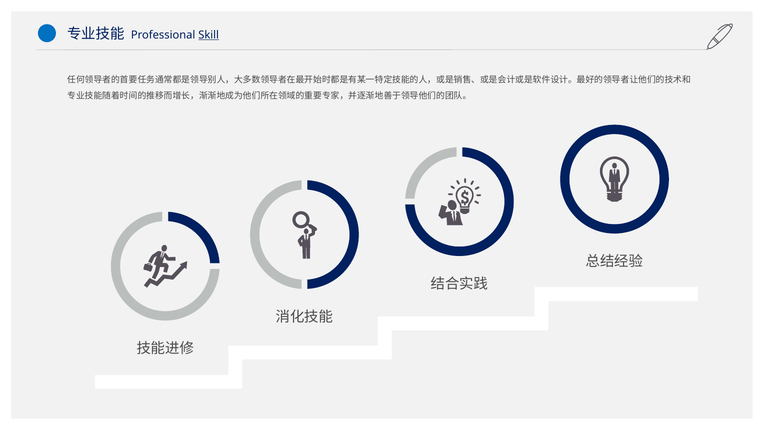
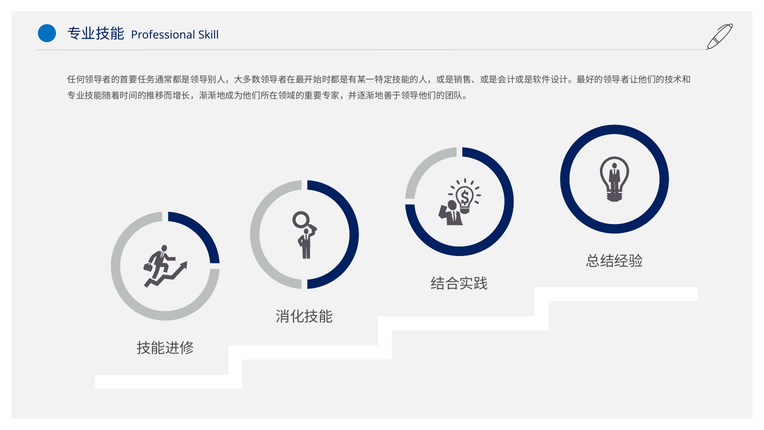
Skill underline: present -> none
